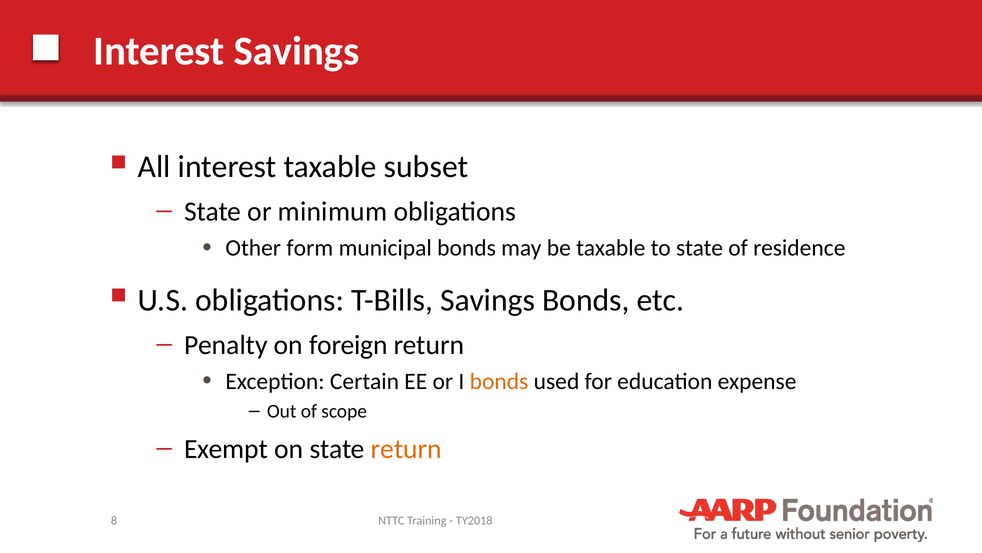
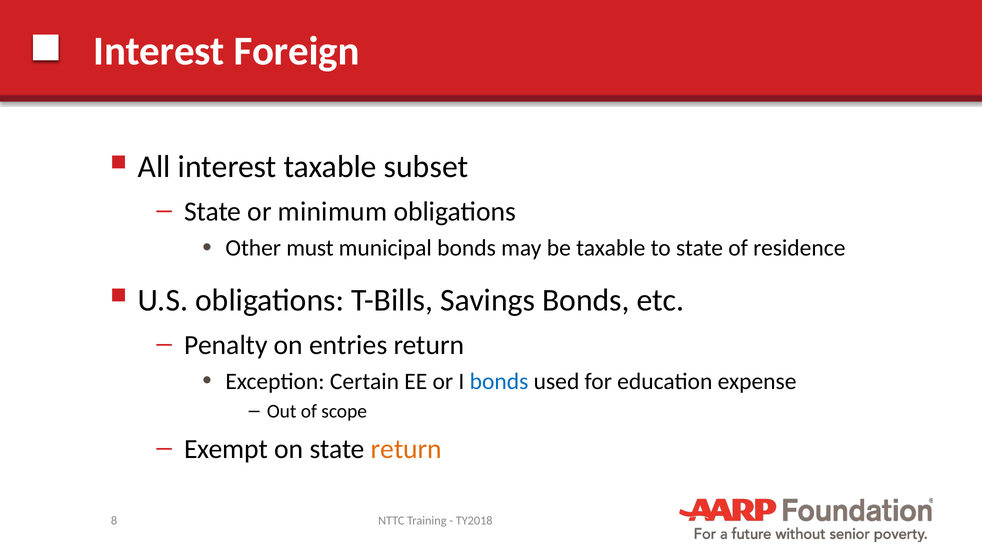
Interest Savings: Savings -> Foreign
form: form -> must
foreign: foreign -> entries
bonds at (499, 381) colour: orange -> blue
